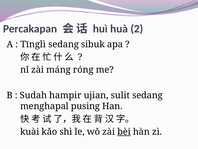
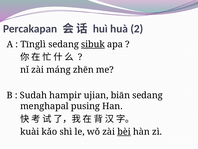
sibuk underline: none -> present
róng: róng -> zhēn
sulit: sulit -> biān
